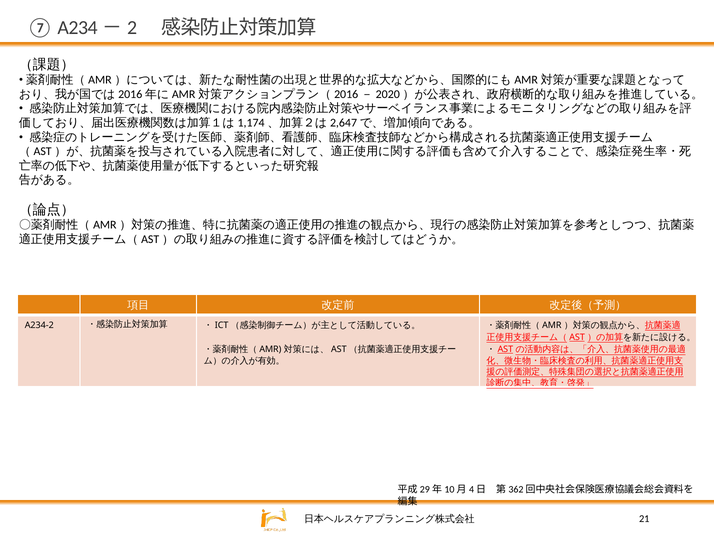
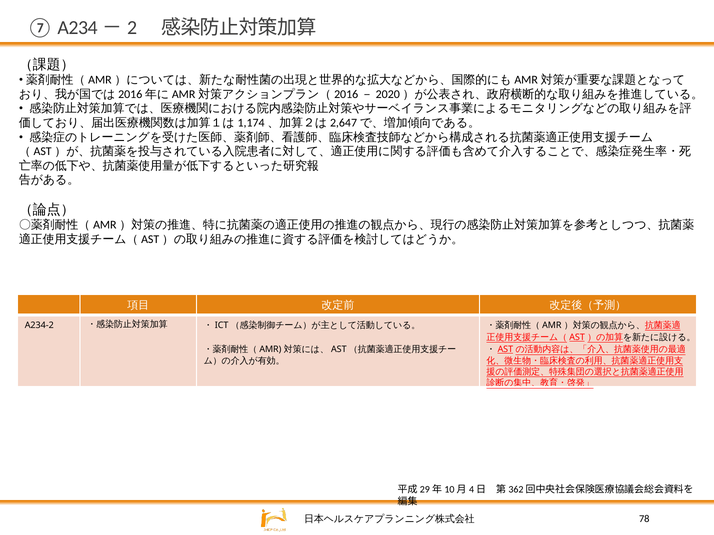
21: 21 -> 78
